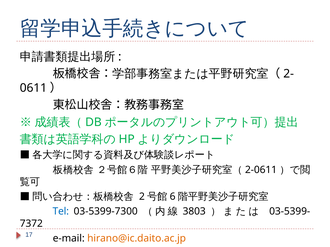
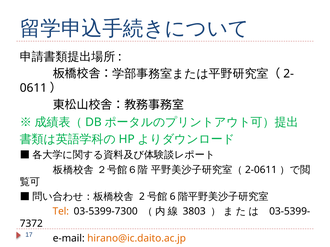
Tel colour: blue -> orange
